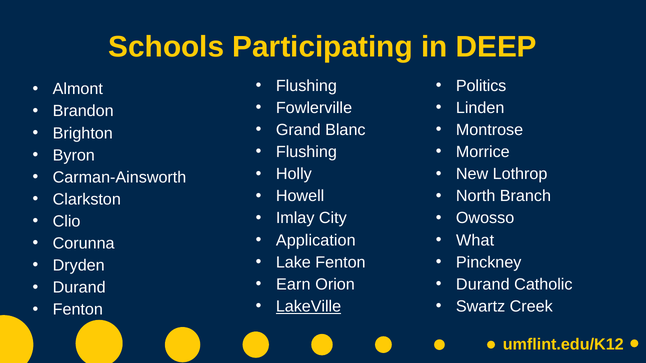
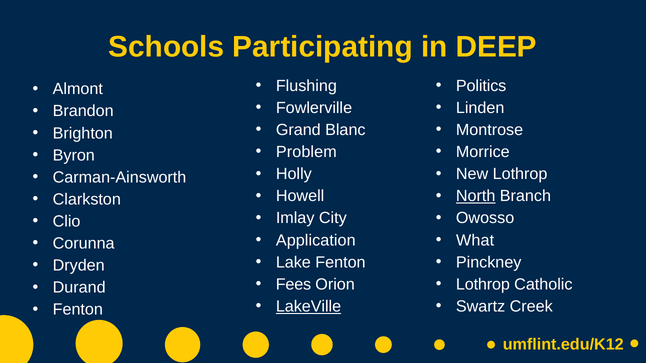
Flushing at (306, 152): Flushing -> Problem
North underline: none -> present
Earn: Earn -> Fees
Durand at (483, 285): Durand -> Lothrop
